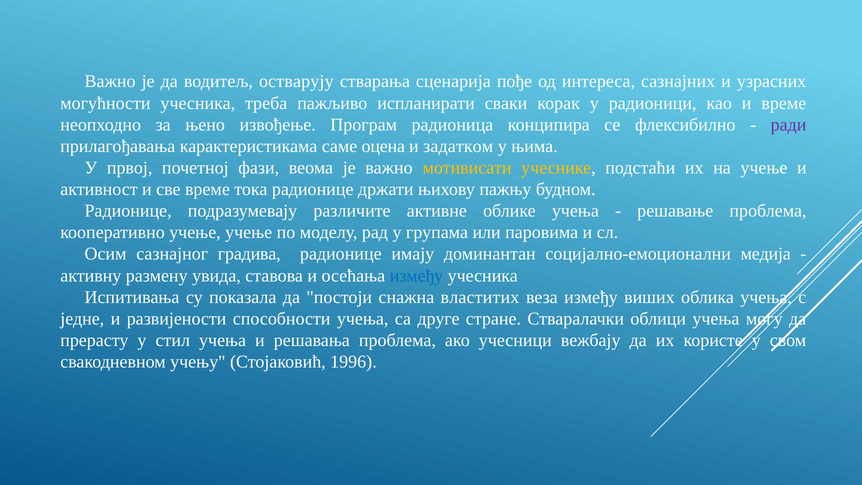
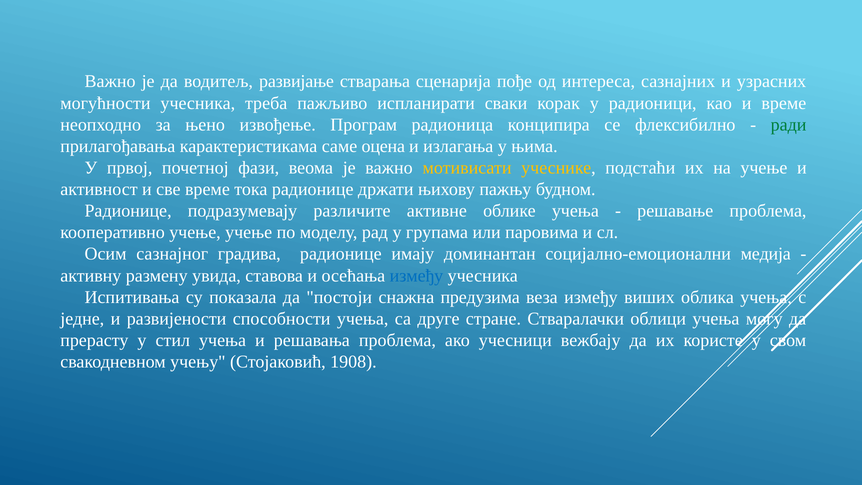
остварују: остварују -> развијање
ради colour: purple -> green
задатком: задатком -> излагања
властитих: властитих -> предузима
1996: 1996 -> 1908
